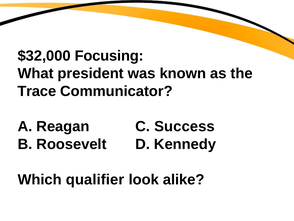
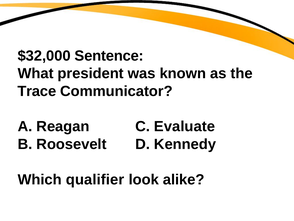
Focusing: Focusing -> Sentence
Success: Success -> Evaluate
